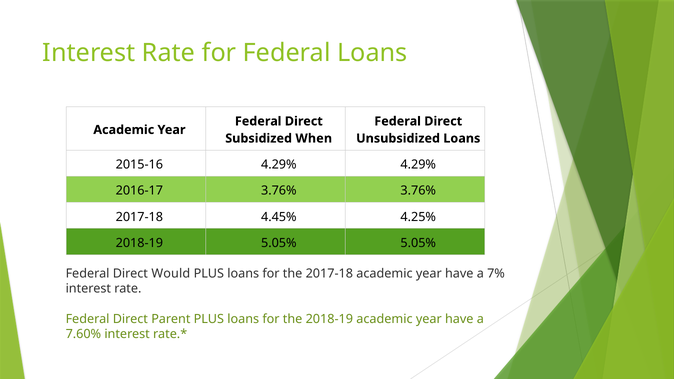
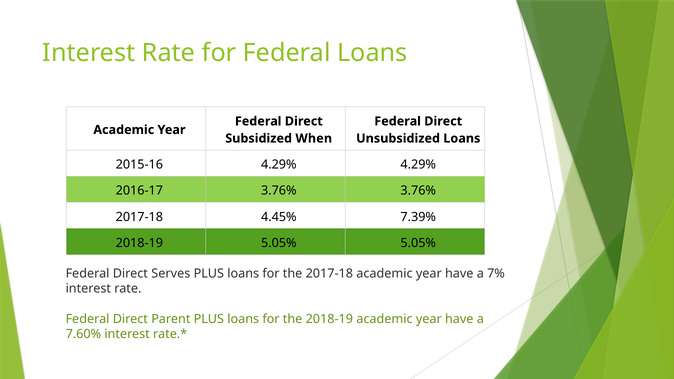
4.25%: 4.25% -> 7.39%
Would: Would -> Serves
